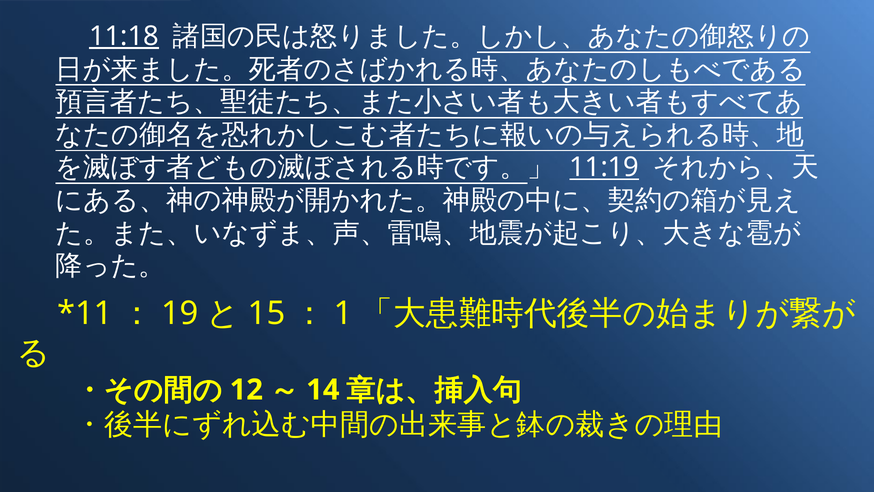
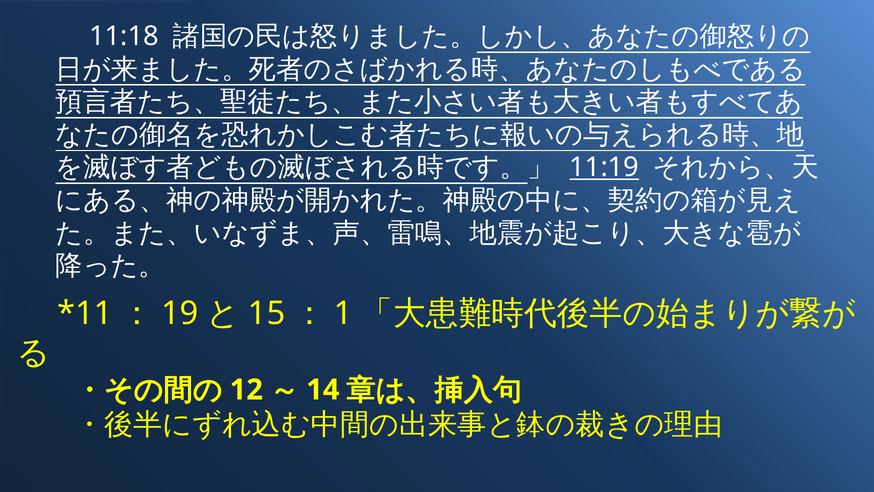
11:18 underline: present -> none
